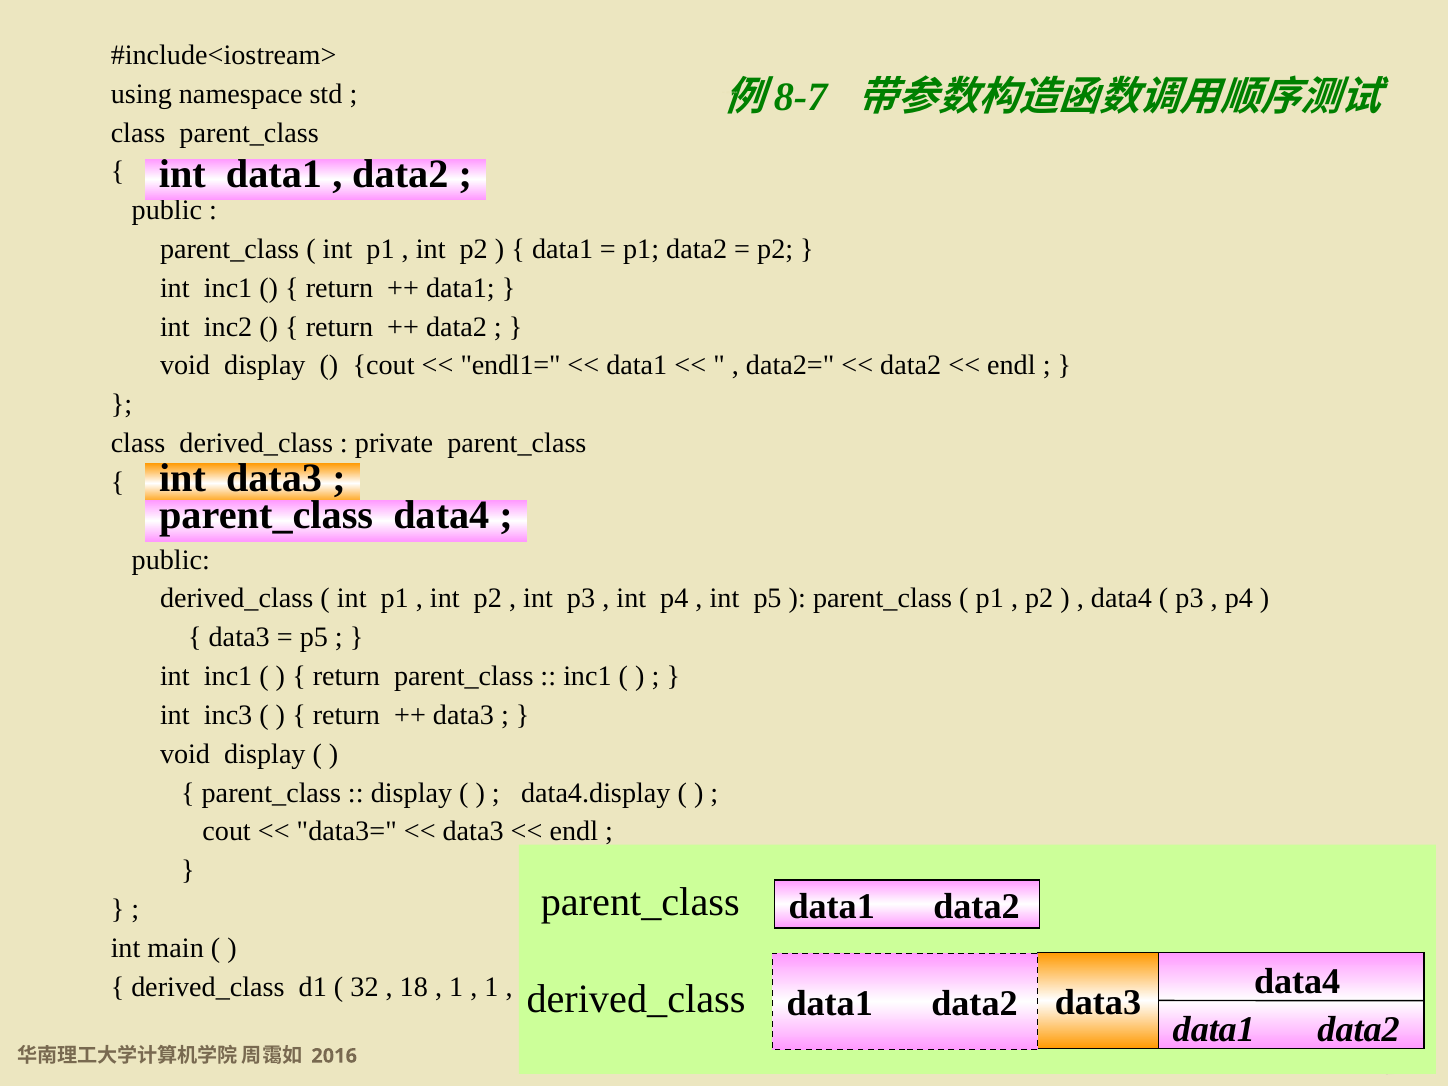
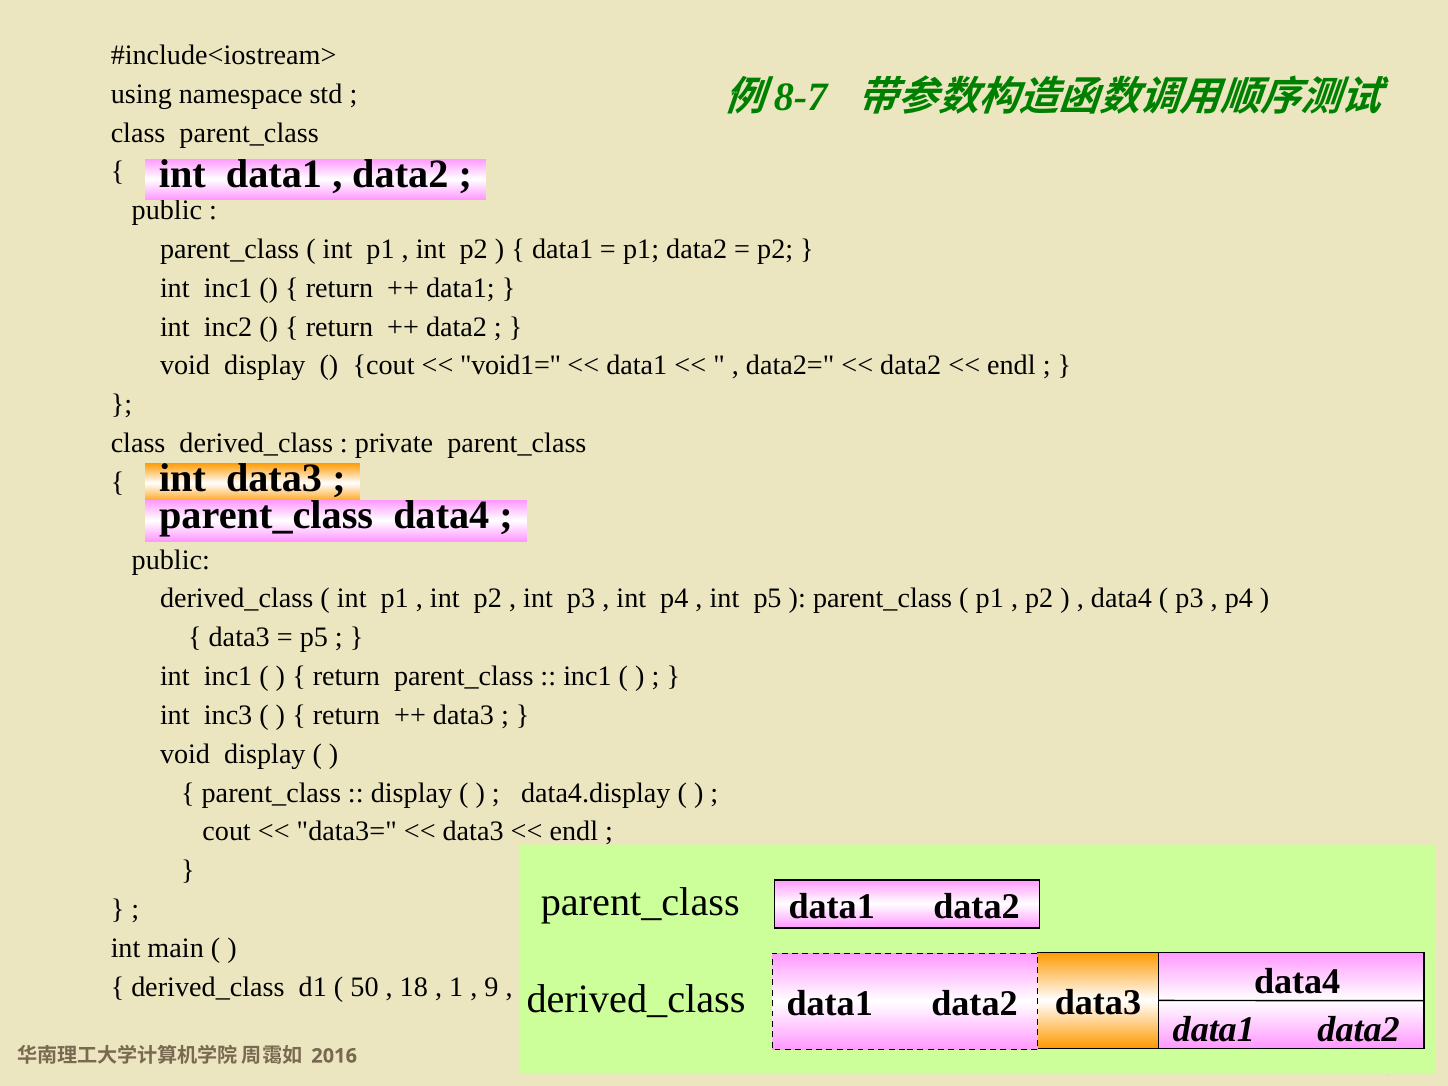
endl1=: endl1= -> void1=
32: 32 -> 50
1 at (491, 987): 1 -> 9
